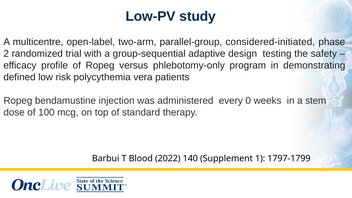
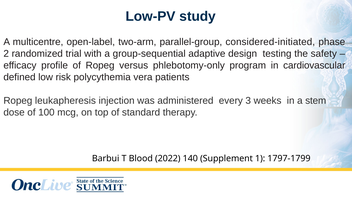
demonstrating: demonstrating -> cardiovascular
bendamustine: bendamustine -> leukapheresis
0: 0 -> 3
